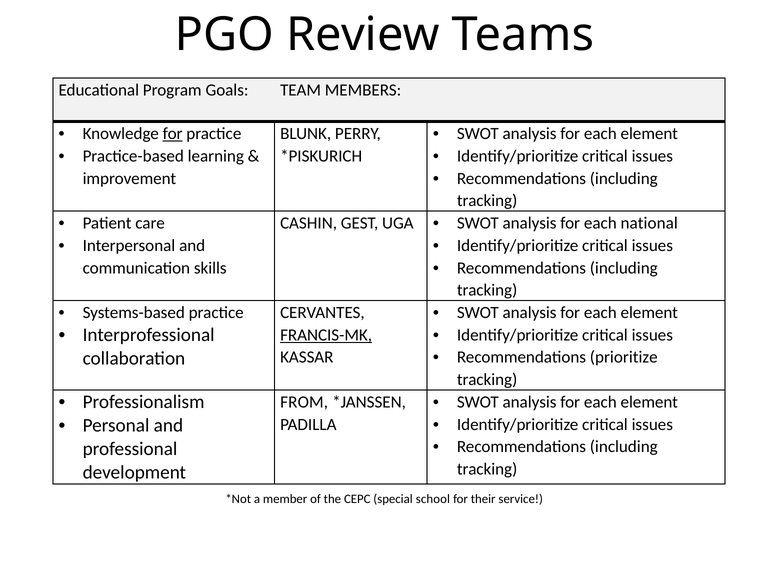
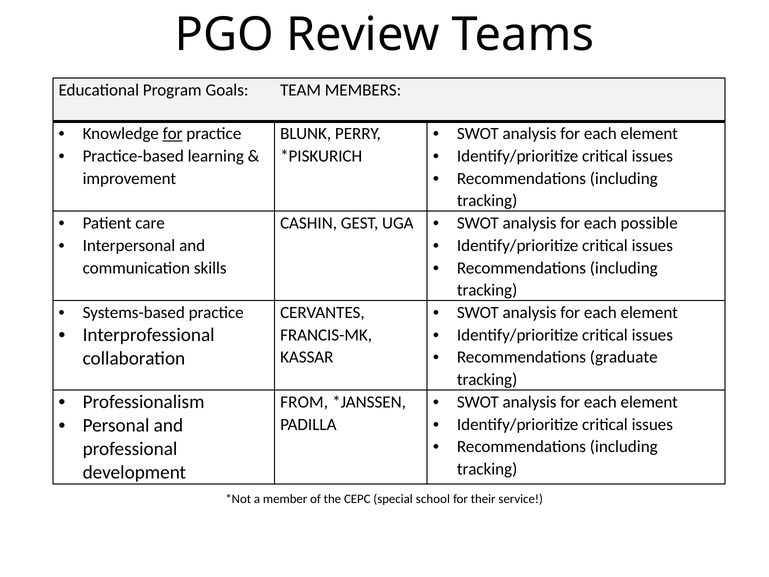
national: national -> possible
FRANCIS-MK underline: present -> none
prioritize: prioritize -> graduate
